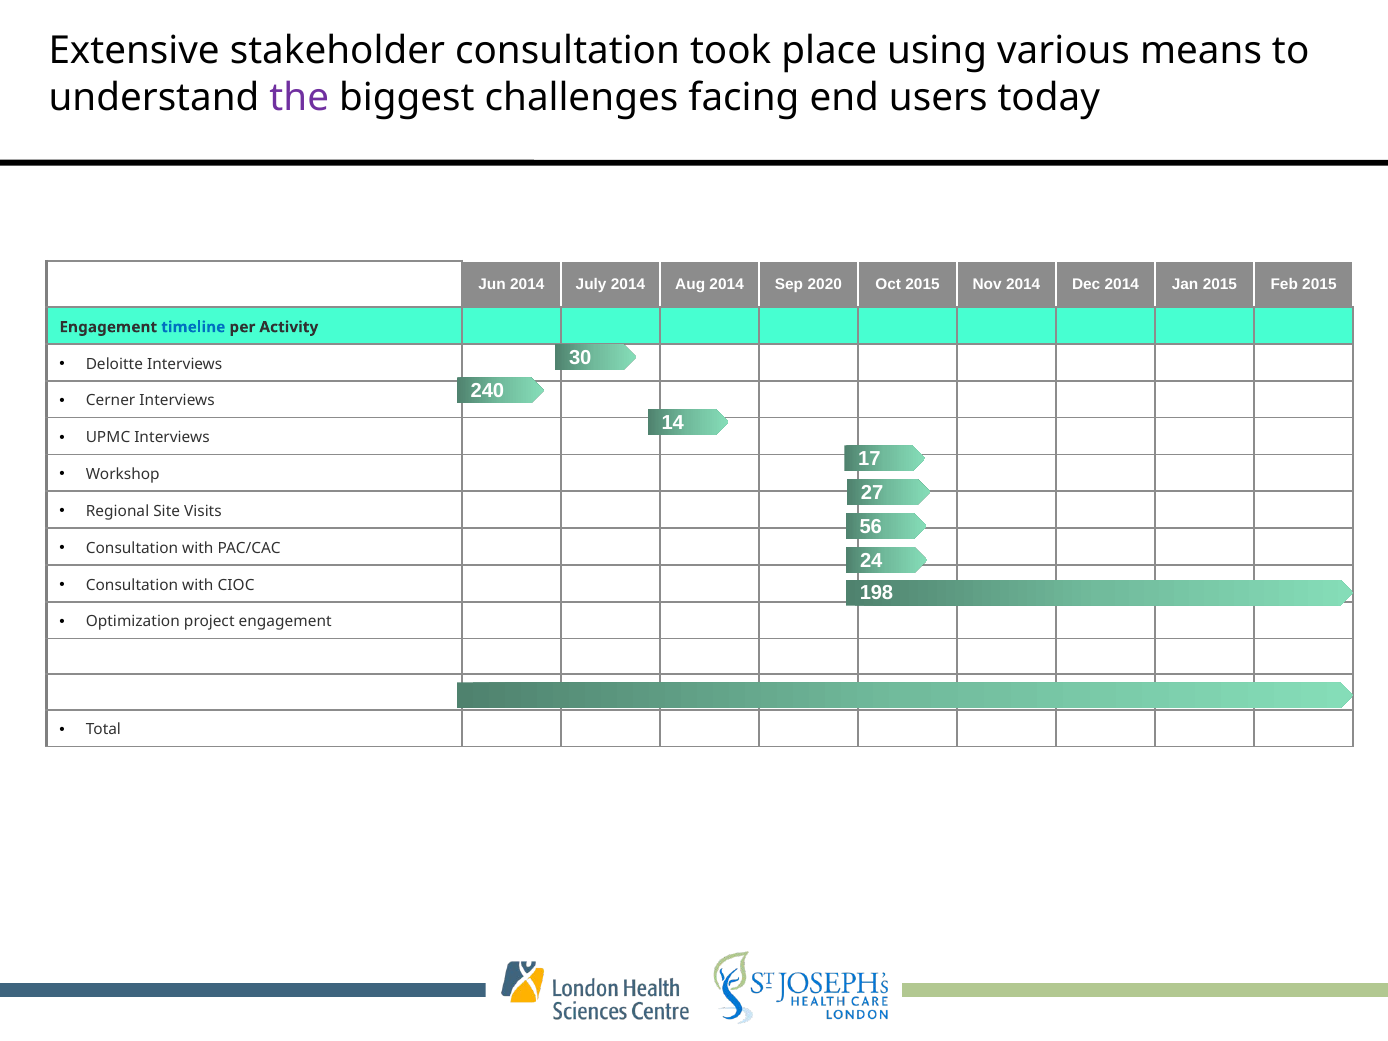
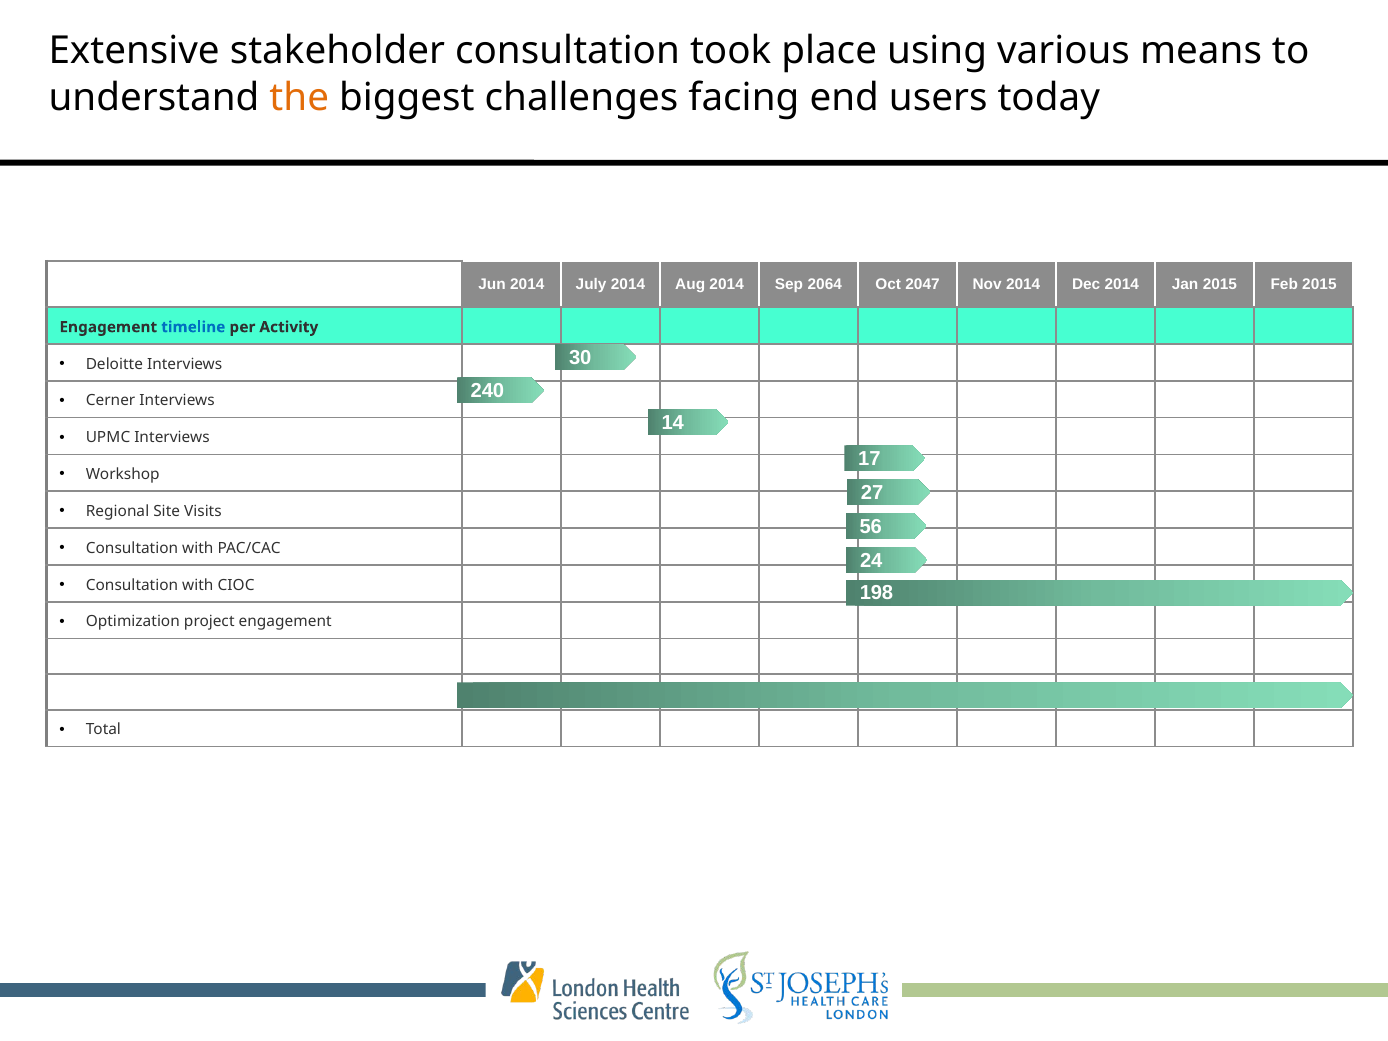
the colour: purple -> orange
2020: 2020 -> 2064
Oct 2015: 2015 -> 2047
